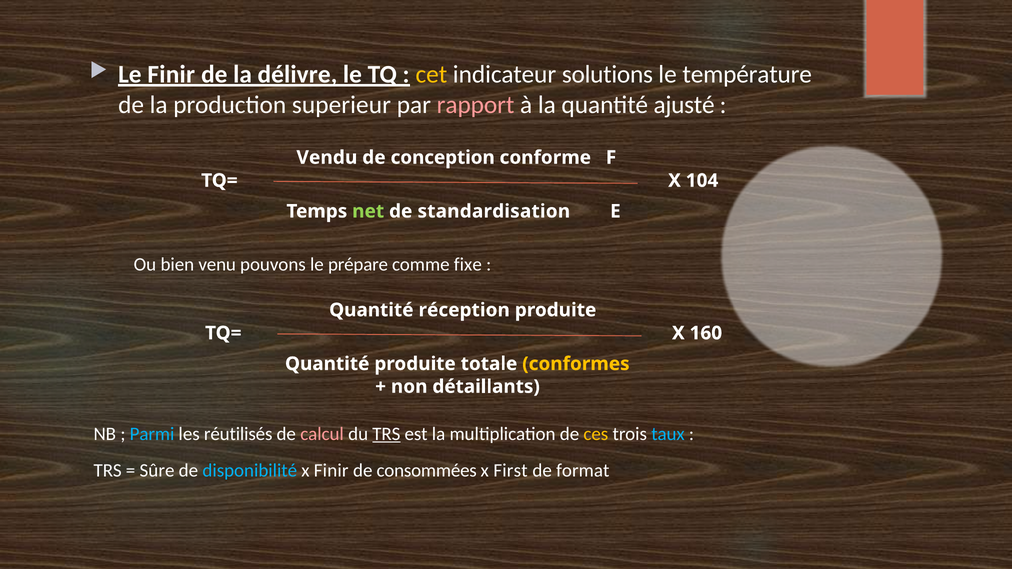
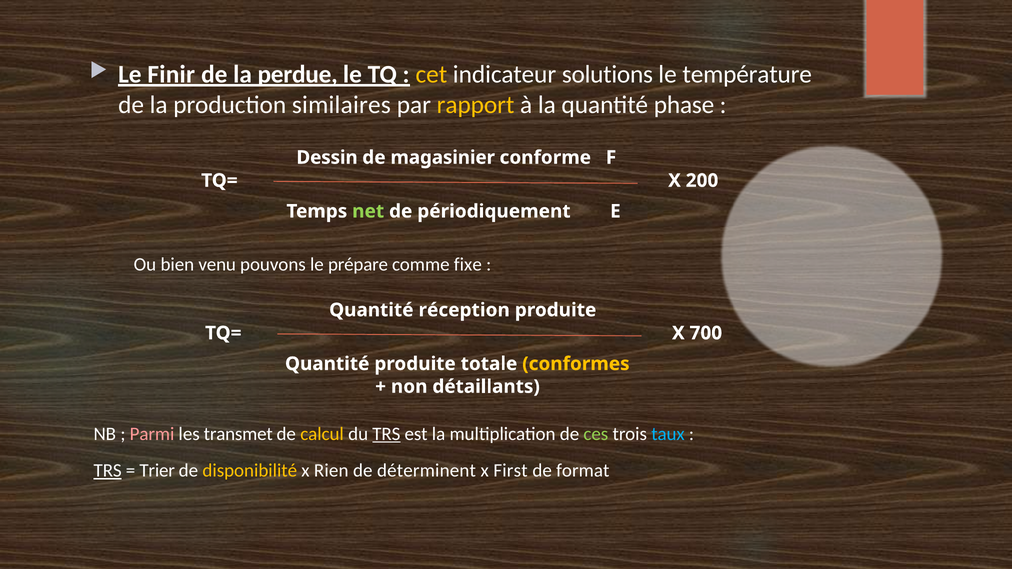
délivre: délivre -> perdue
superieur: superieur -> similaires
rapport colour: pink -> yellow
ajusté: ajusté -> phase
Vendu: Vendu -> Dessin
conception: conception -> magasinier
104: 104 -> 200
standardisation: standardisation -> périodiquement
160: 160 -> 700
Parmi colour: light blue -> pink
réutilisés: réutilisés -> transmet
calcul colour: pink -> yellow
ces colour: yellow -> light green
TRS at (108, 471) underline: none -> present
Sûre: Sûre -> Trier
disponibilité colour: light blue -> yellow
x Finir: Finir -> Rien
consommées: consommées -> déterminent
